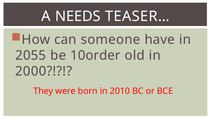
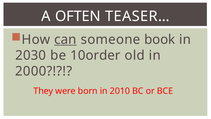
NEEDS: NEEDS -> OFTEN
can underline: none -> present
have: have -> book
2055: 2055 -> 2030
